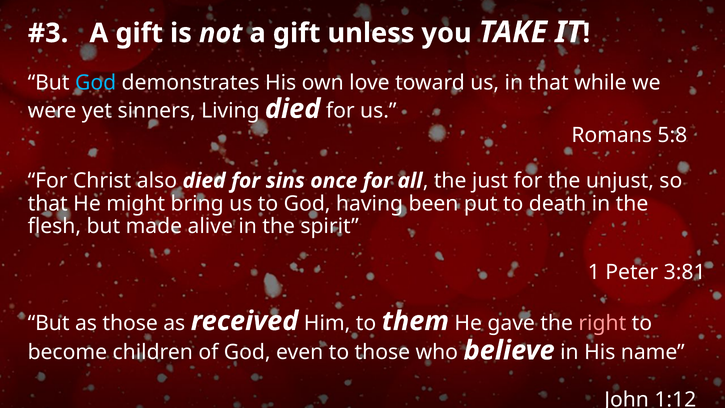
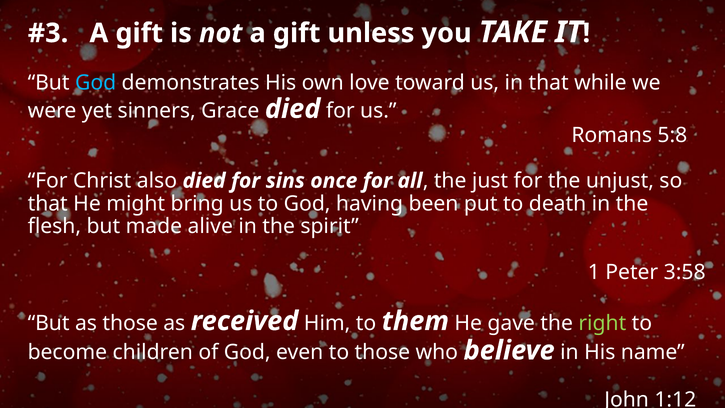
Living: Living -> Grace
3:81: 3:81 -> 3:58
right colour: pink -> light green
